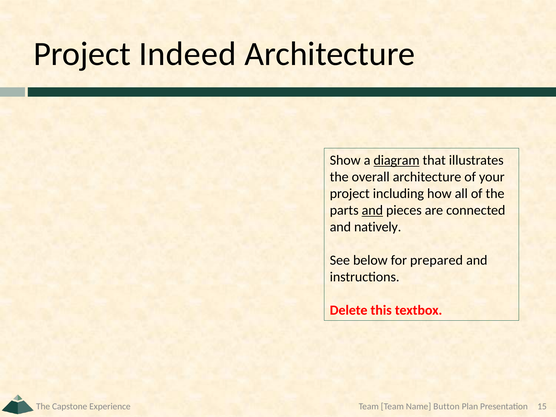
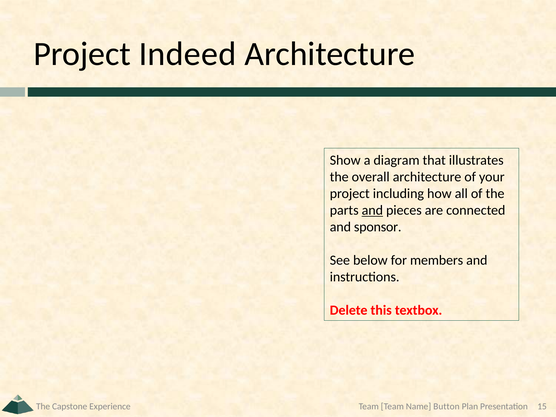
diagram underline: present -> none
natively: natively -> sponsor
prepared: prepared -> members
